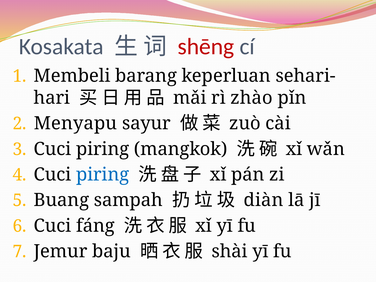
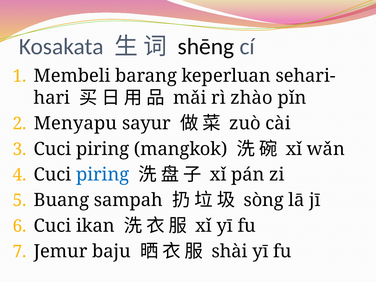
shēng colour: red -> black
diàn: diàn -> sòng
fáng: fáng -> ikan
